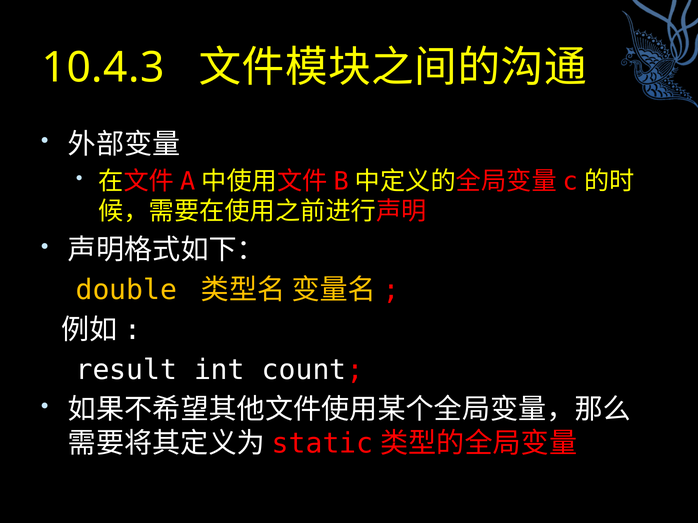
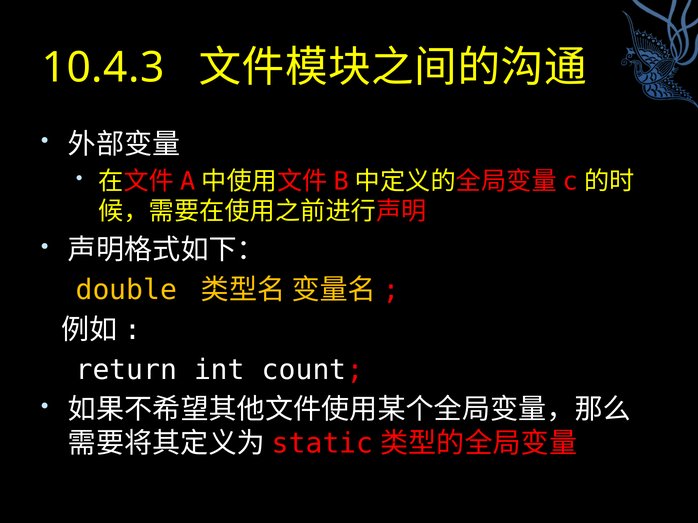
result: result -> return
